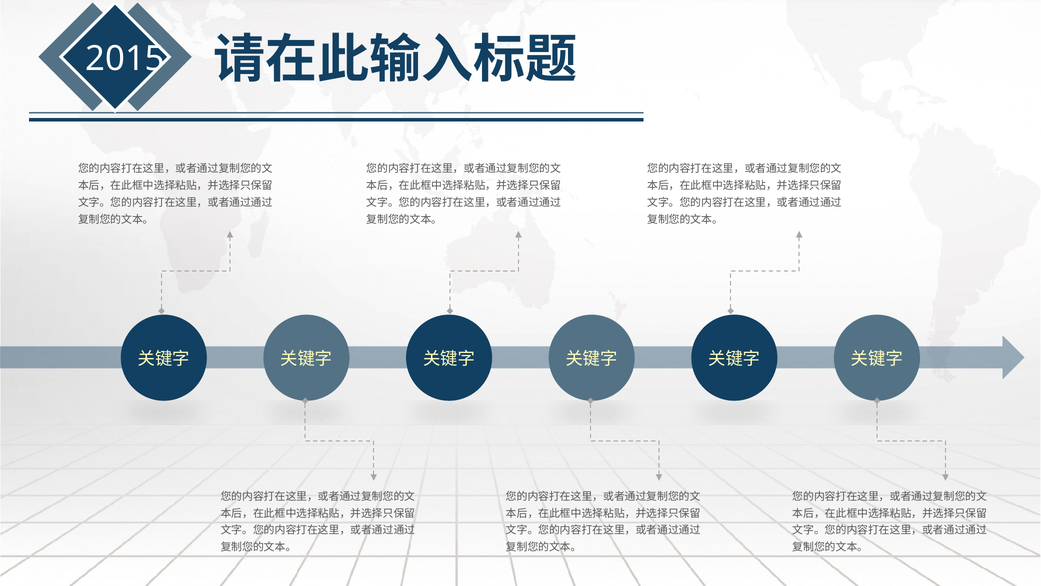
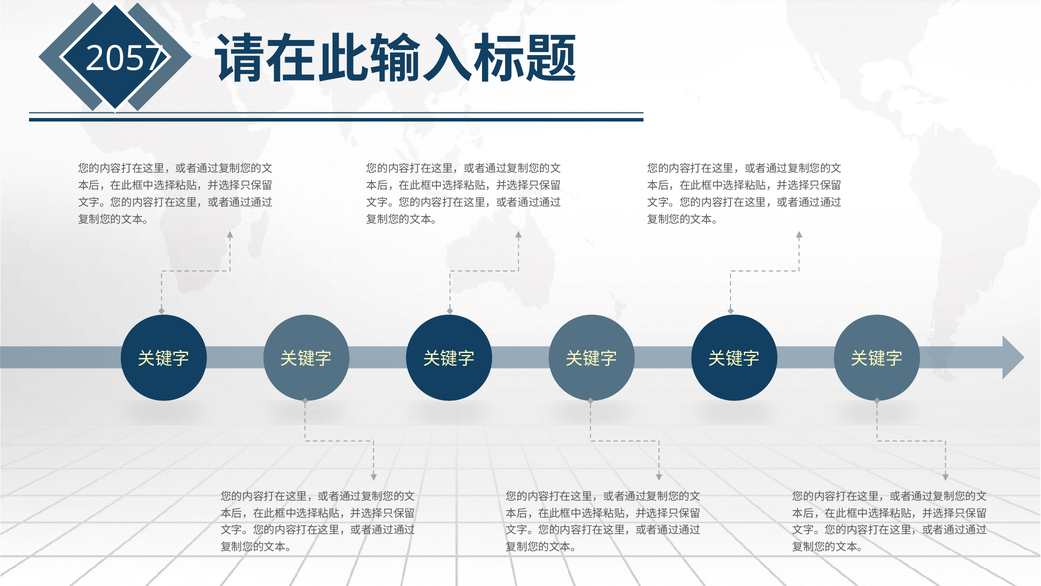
2015: 2015 -> 2057
